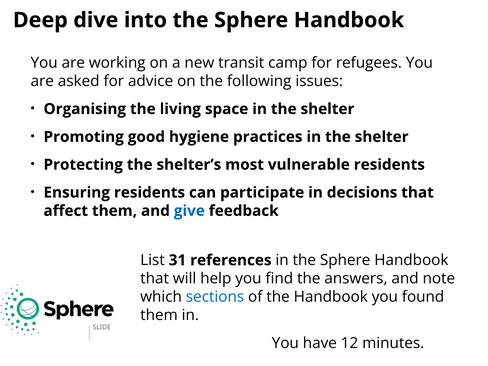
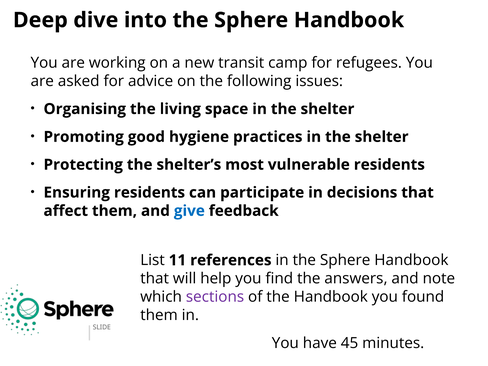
31: 31 -> 11
sections colour: blue -> purple
12: 12 -> 45
